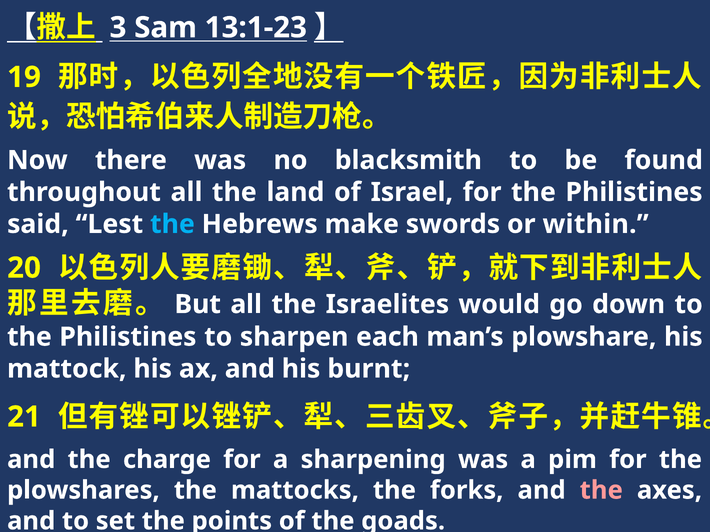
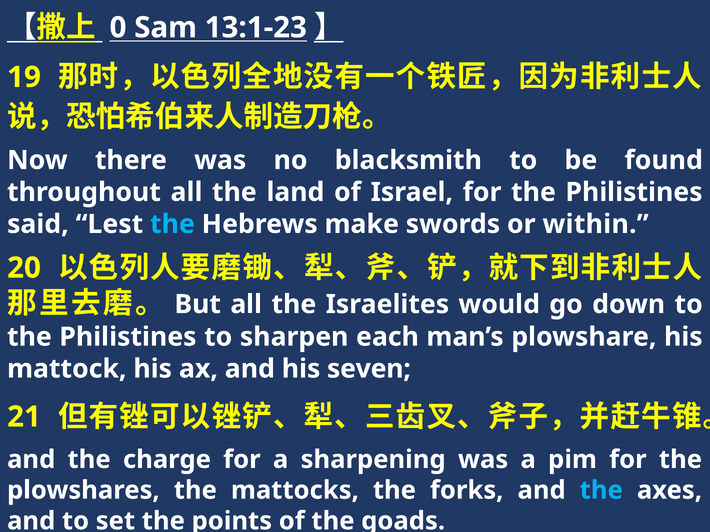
3: 3 -> 0
burnt: burnt -> seven
the at (601, 491) colour: pink -> light blue
